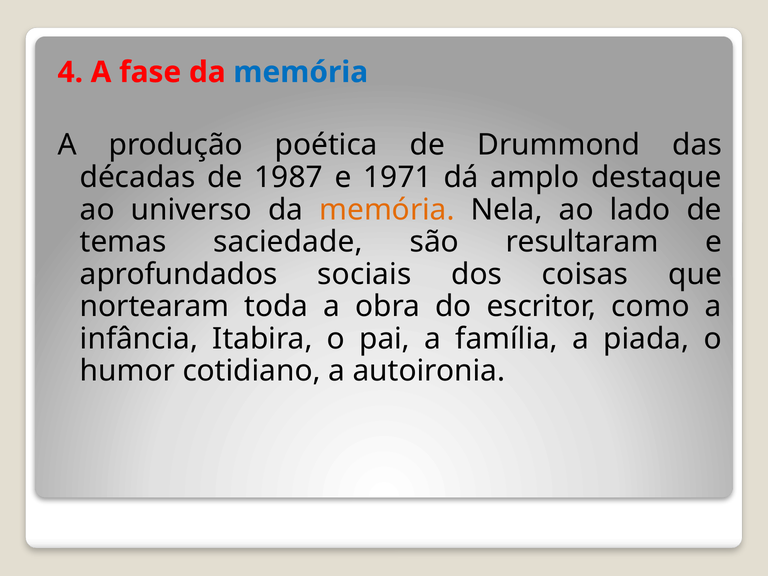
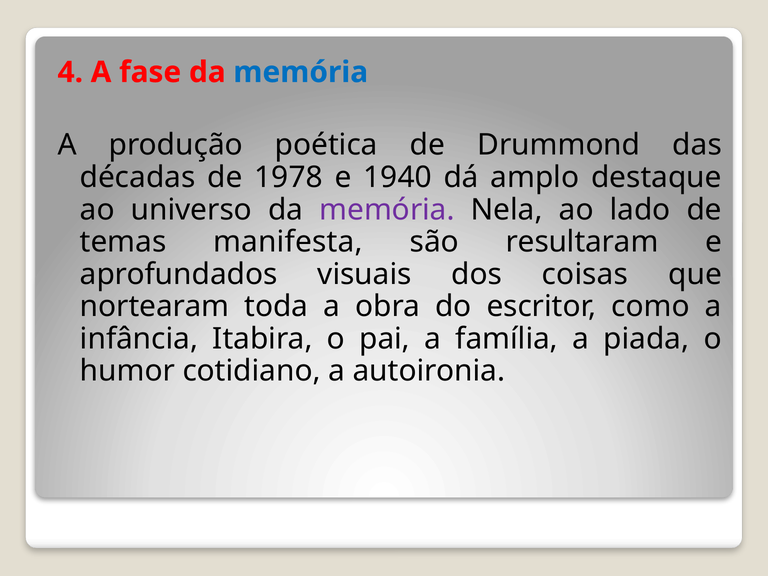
1987: 1987 -> 1978
1971: 1971 -> 1940
memória at (387, 210) colour: orange -> purple
saciedade: saciedade -> manifesta
sociais: sociais -> visuais
